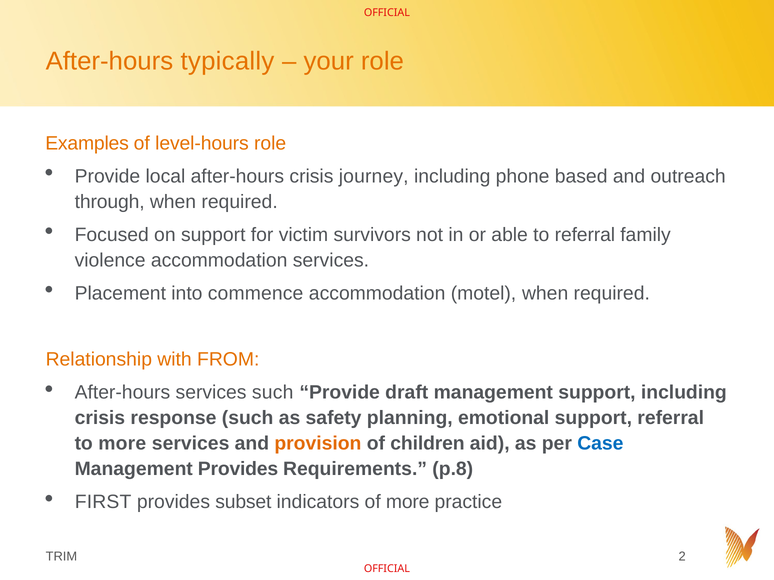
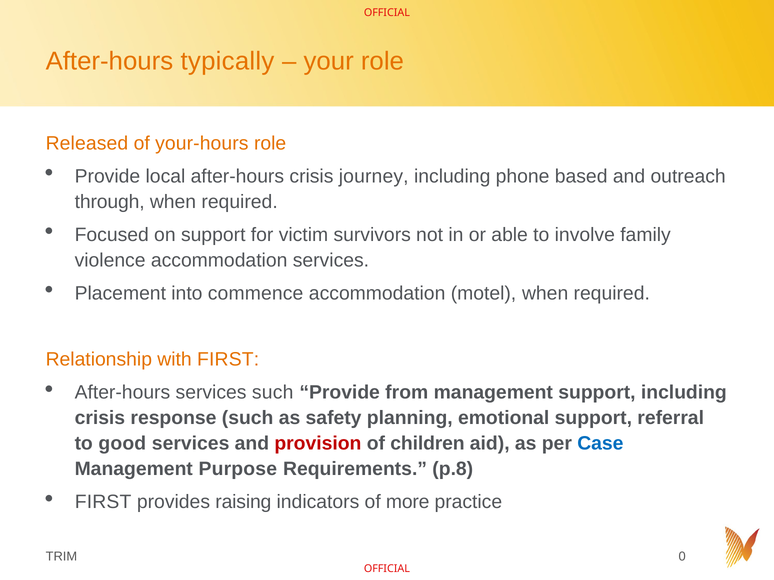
Examples: Examples -> Released
level-hours: level-hours -> your-hours
to referral: referral -> involve
with FROM: FROM -> FIRST
draft: draft -> from
to more: more -> good
provision colour: orange -> red
Management Provides: Provides -> Purpose
subset: subset -> raising
2: 2 -> 0
